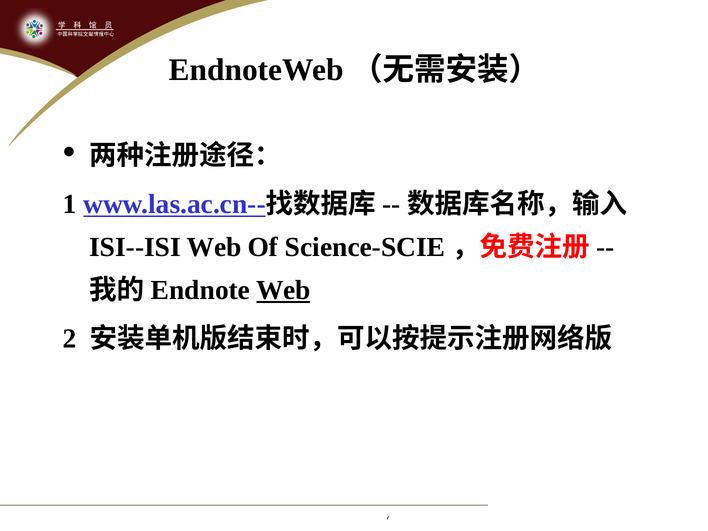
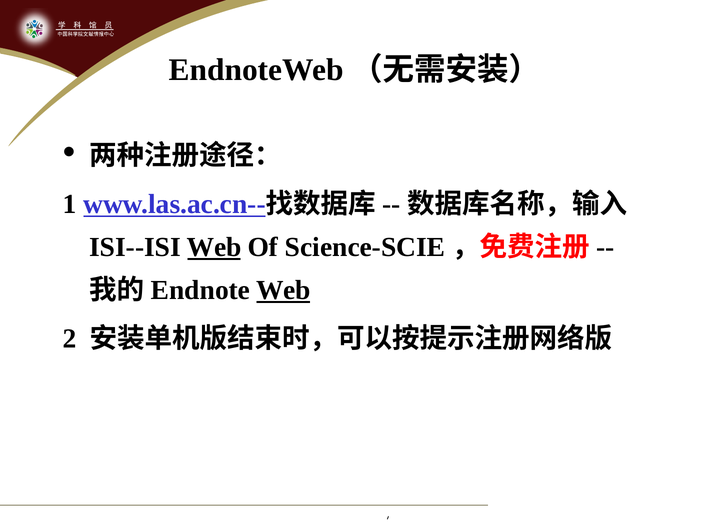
Web at (214, 247) underline: none -> present
